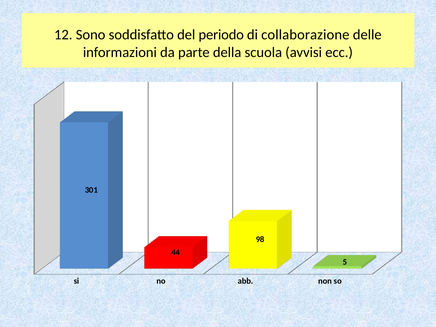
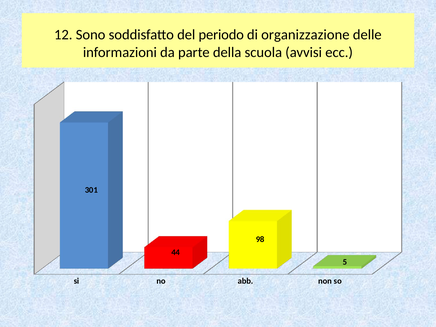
collaborazione: collaborazione -> organizzazione
